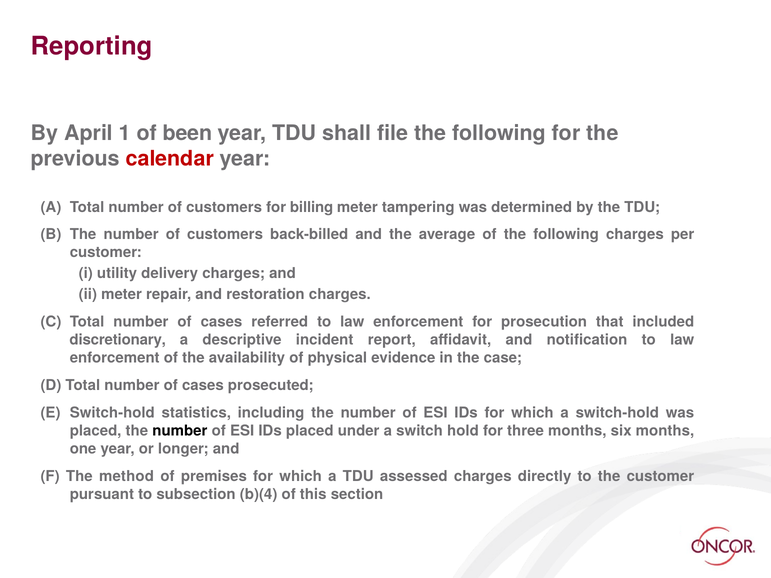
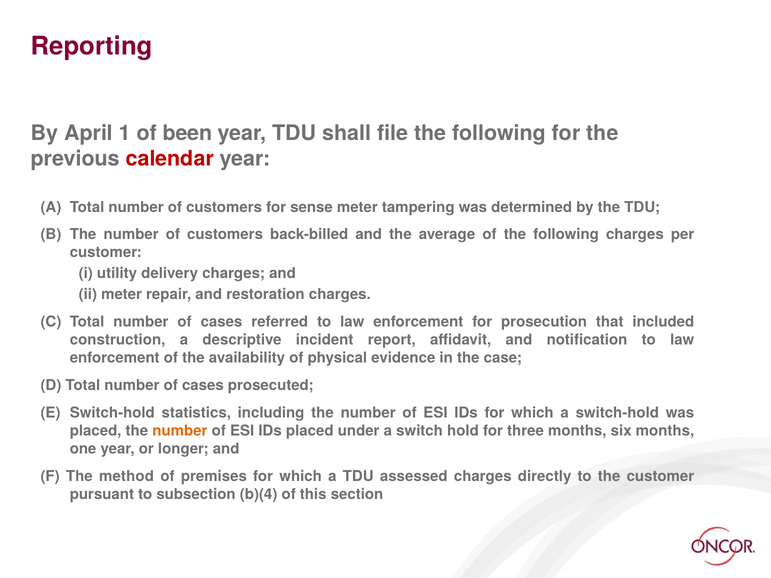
billing: billing -> sense
discretionary: discretionary -> construction
number at (180, 431) colour: black -> orange
